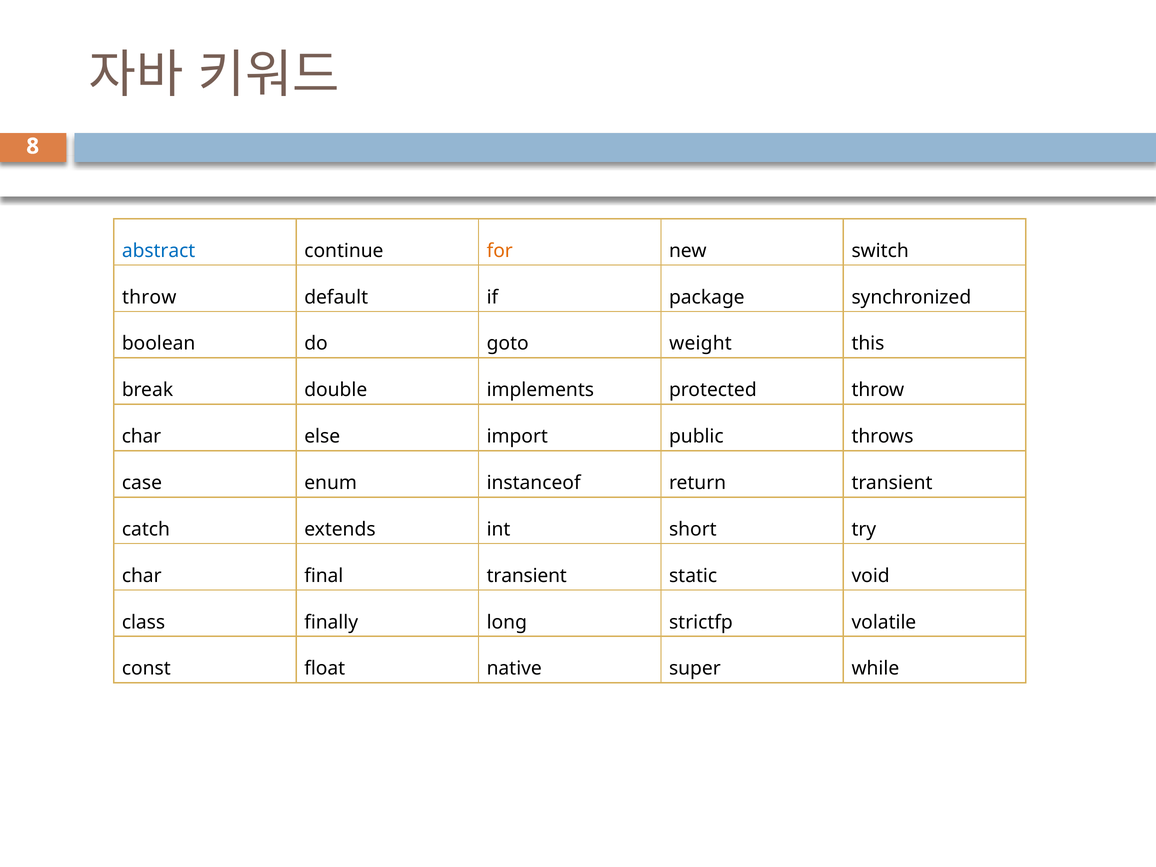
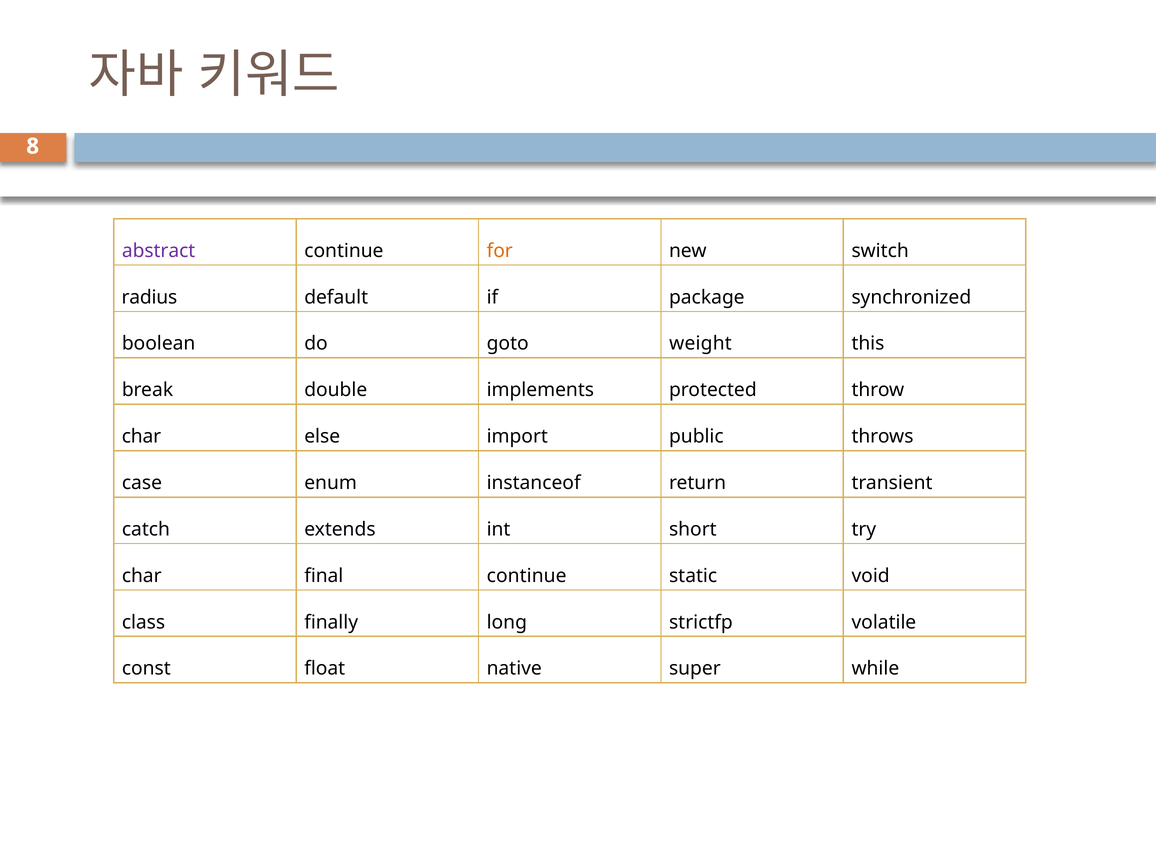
abstract colour: blue -> purple
throw at (149, 297): throw -> radius
final transient: transient -> continue
